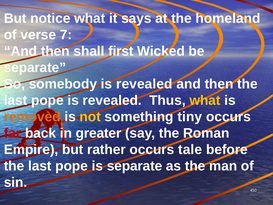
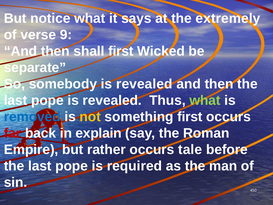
homeland: homeland -> extremely
7: 7 -> 9
what at (205, 100) colour: yellow -> light green
removed colour: orange -> blue
something tiny: tiny -> first
greater: greater -> explain
is separate: separate -> required
